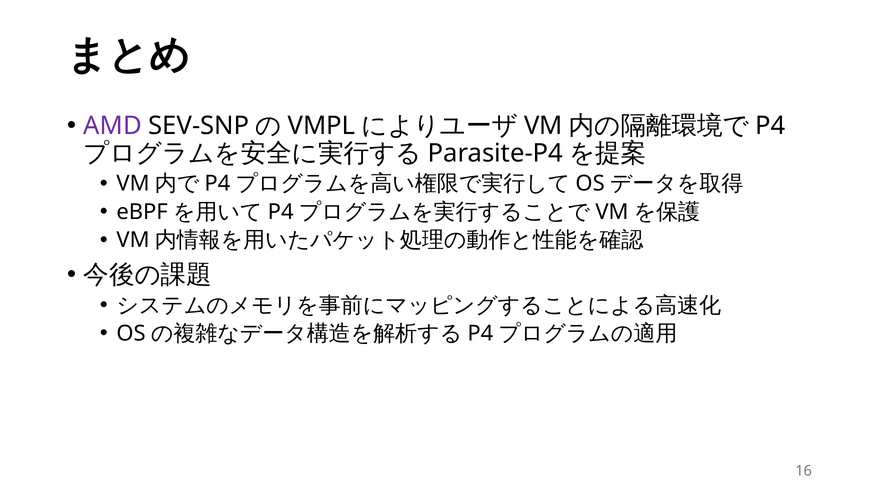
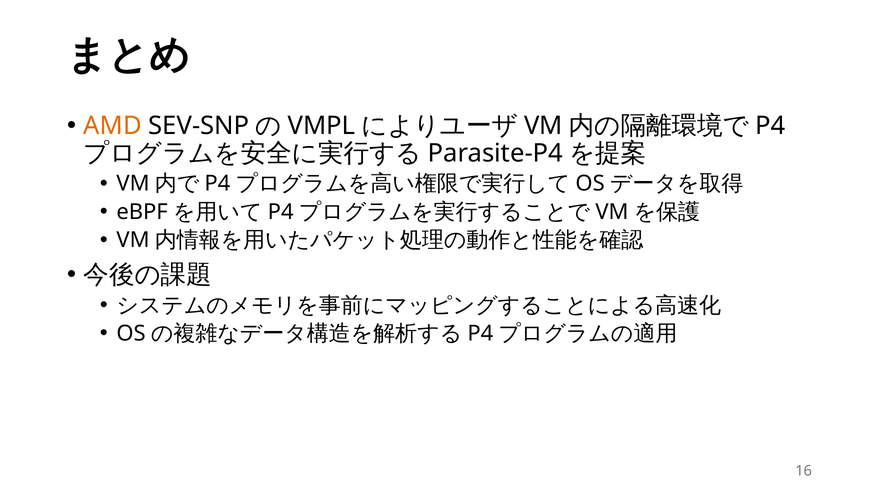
AMD colour: purple -> orange
